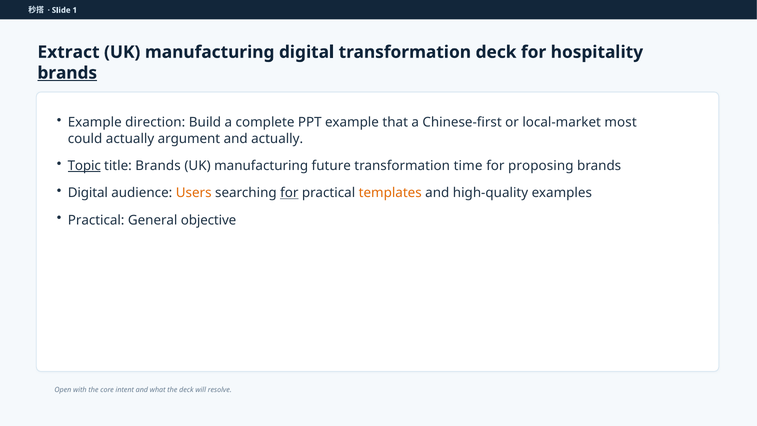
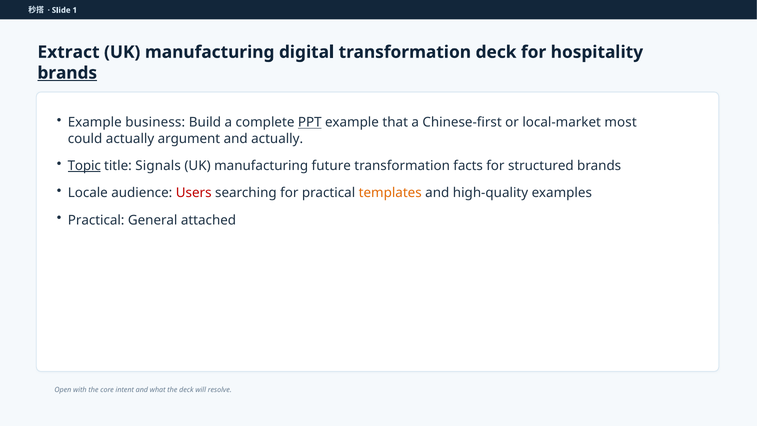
direction: direction -> business
PPT underline: none -> present
title Brands: Brands -> Signals
time: time -> facts
proposing: proposing -> structured
Digital at (88, 193): Digital -> Locale
Users colour: orange -> red
for at (289, 193) underline: present -> none
objective: objective -> attached
